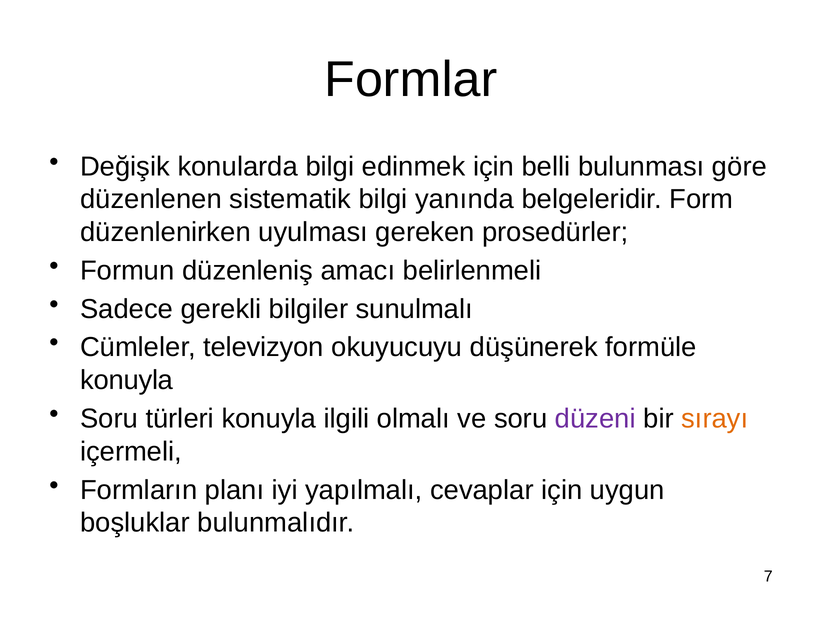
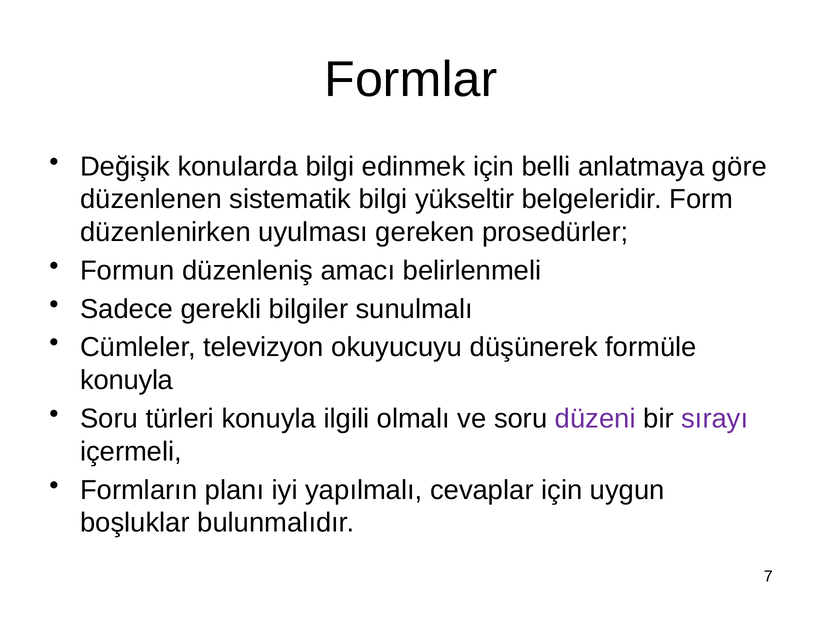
bulunması: bulunması -> anlatmaya
yanında: yanında -> yükseltir
sırayı colour: orange -> purple
